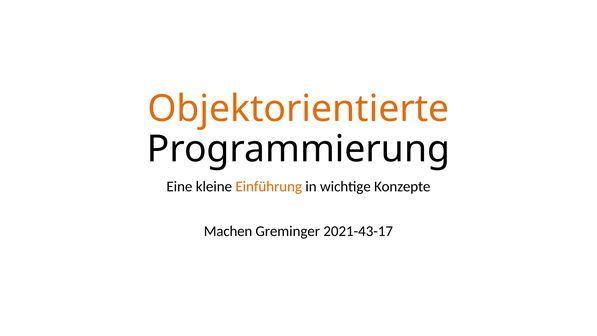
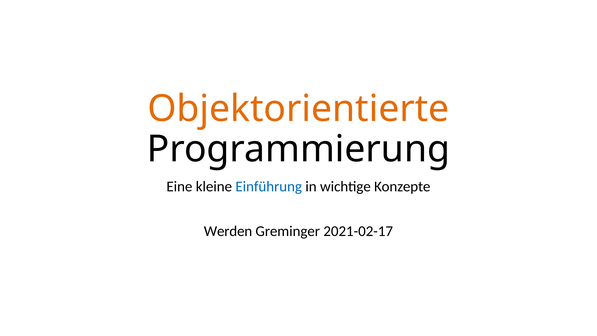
Einführung colour: orange -> blue
Machen: Machen -> Werden
2021-43-17: 2021-43-17 -> 2021-02-17
